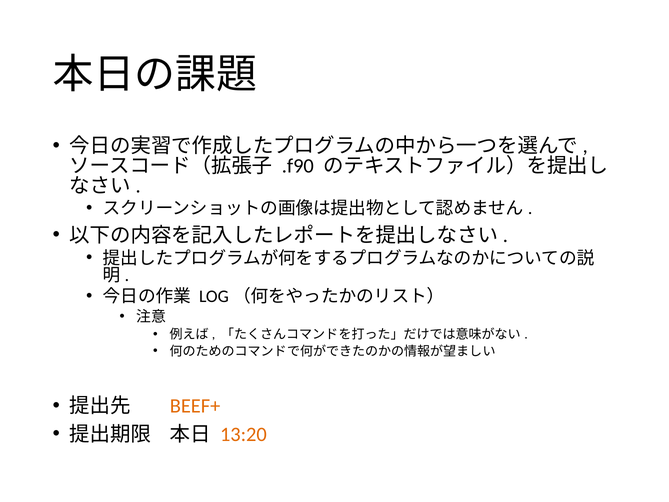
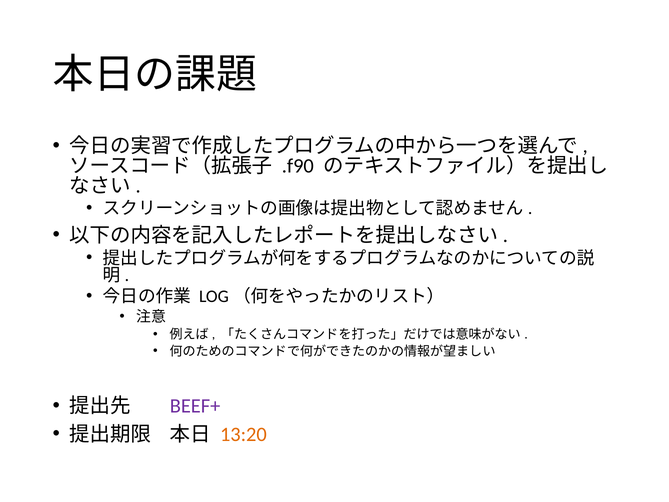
BEEF+ colour: orange -> purple
